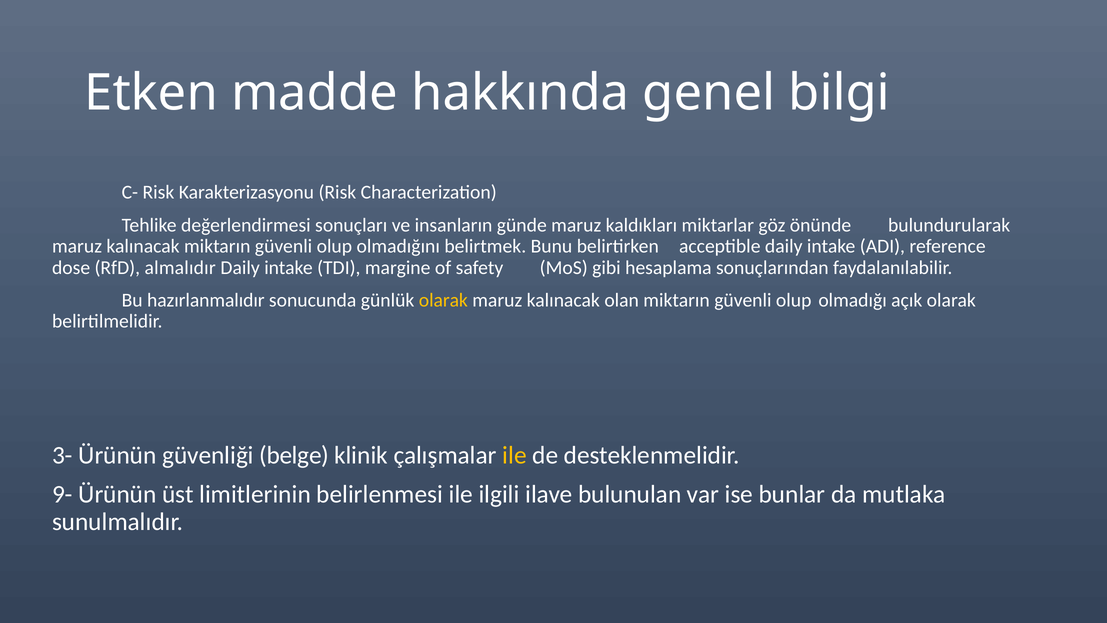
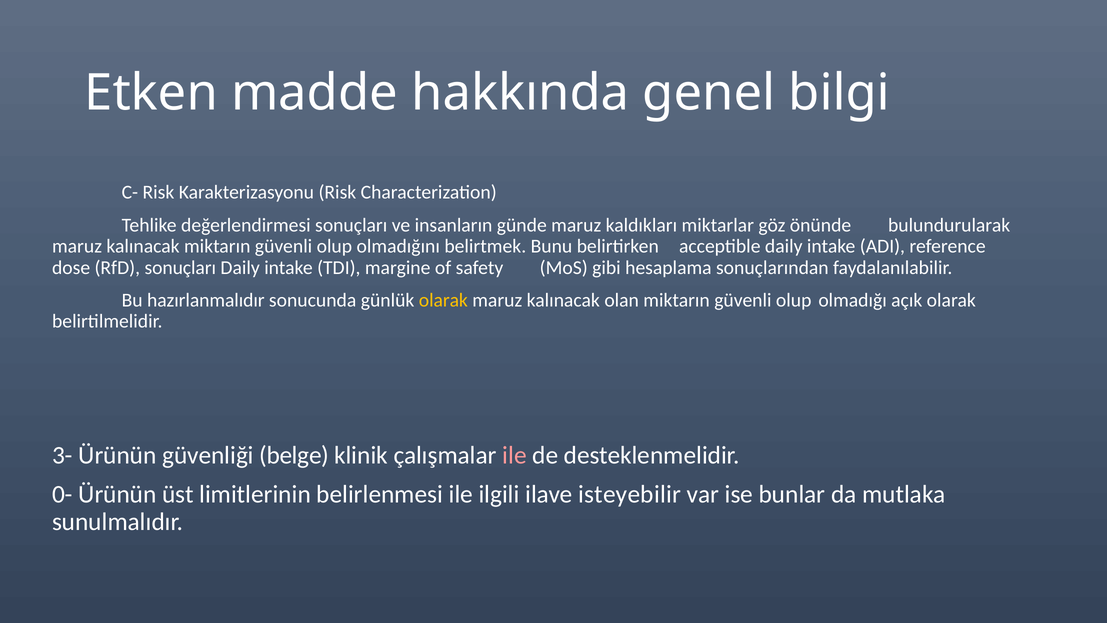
RfD almalıdır: almalıdır -> sonuçları
ile at (515, 455) colour: yellow -> pink
9-: 9- -> 0-
bulunulan: bulunulan -> isteyebilir
